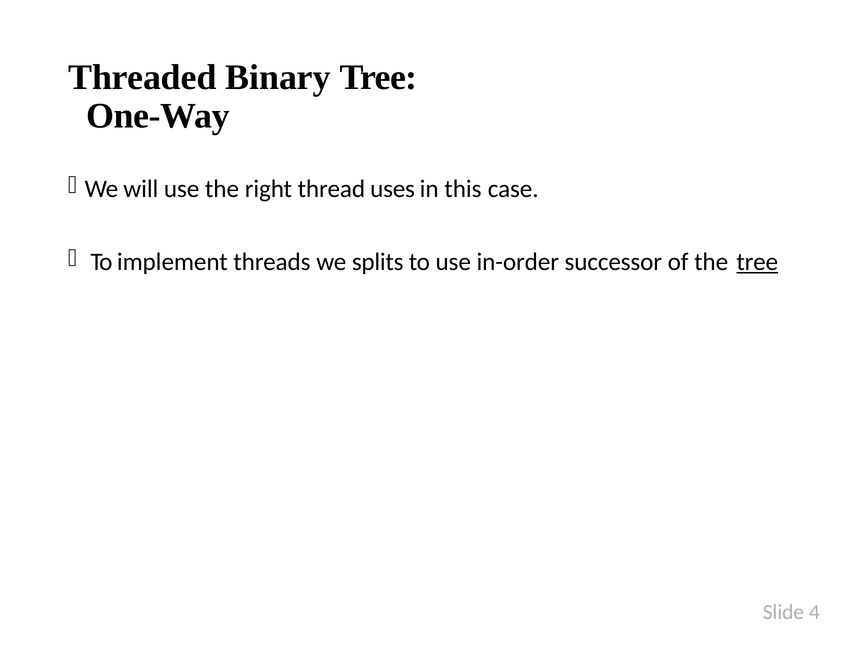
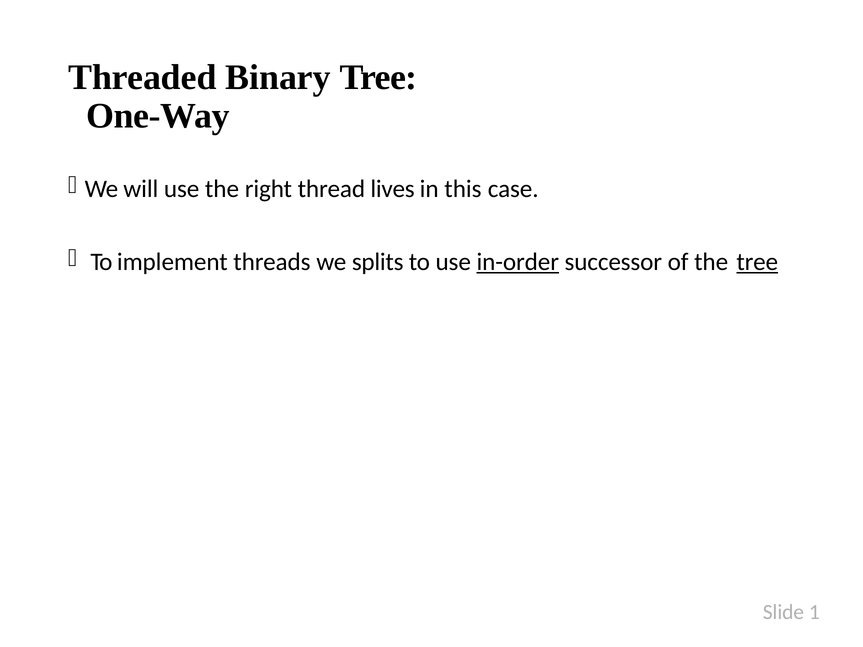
uses: uses -> lives
in-order underline: none -> present
4: 4 -> 1
